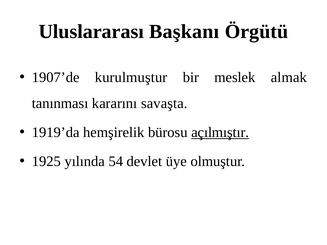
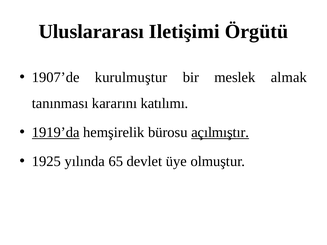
Başkanı: Başkanı -> Iletişimi
savaşta: savaşta -> katılımı
1919’da underline: none -> present
54: 54 -> 65
